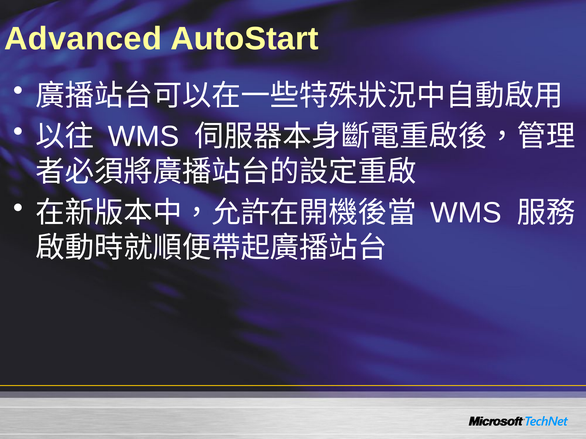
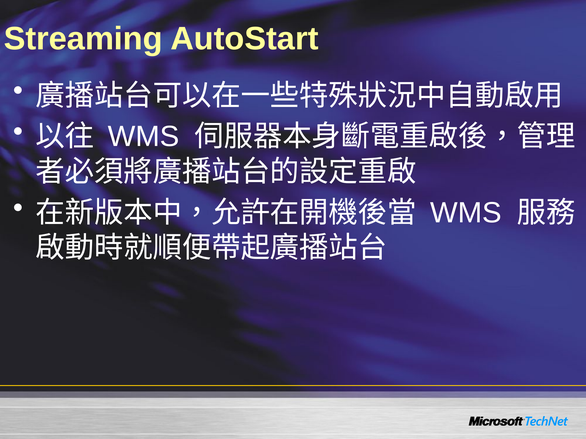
Advanced: Advanced -> Streaming
